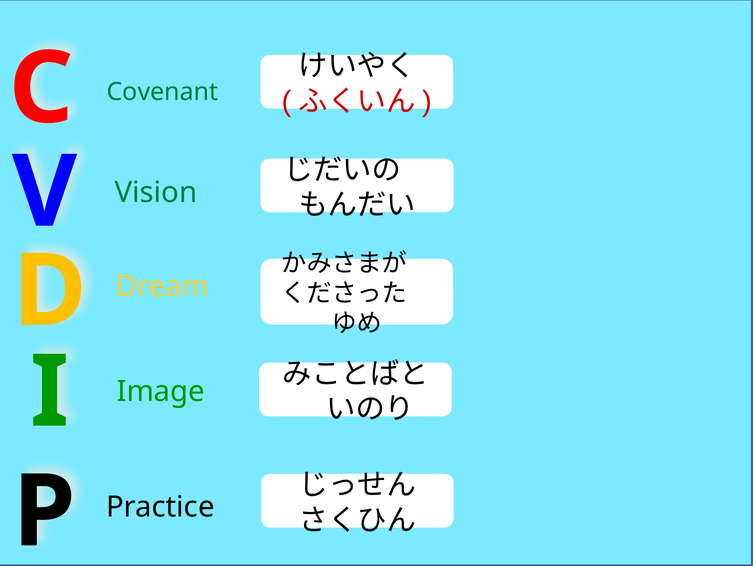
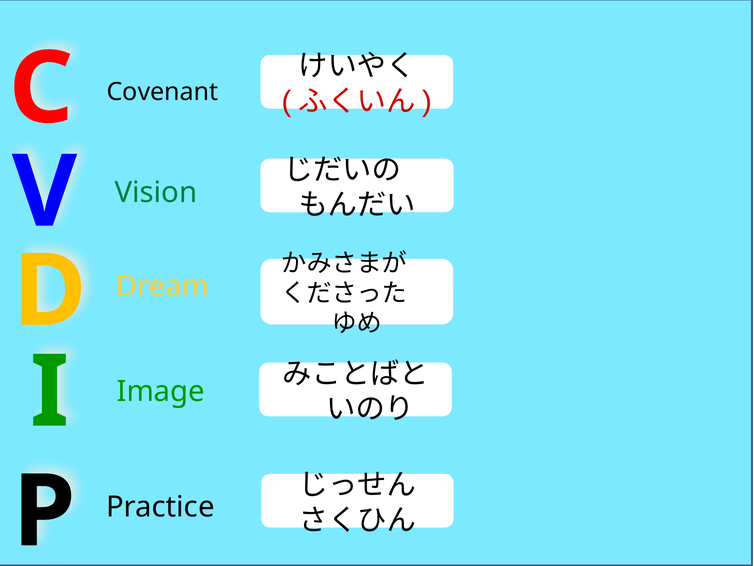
Covenant colour: green -> black
